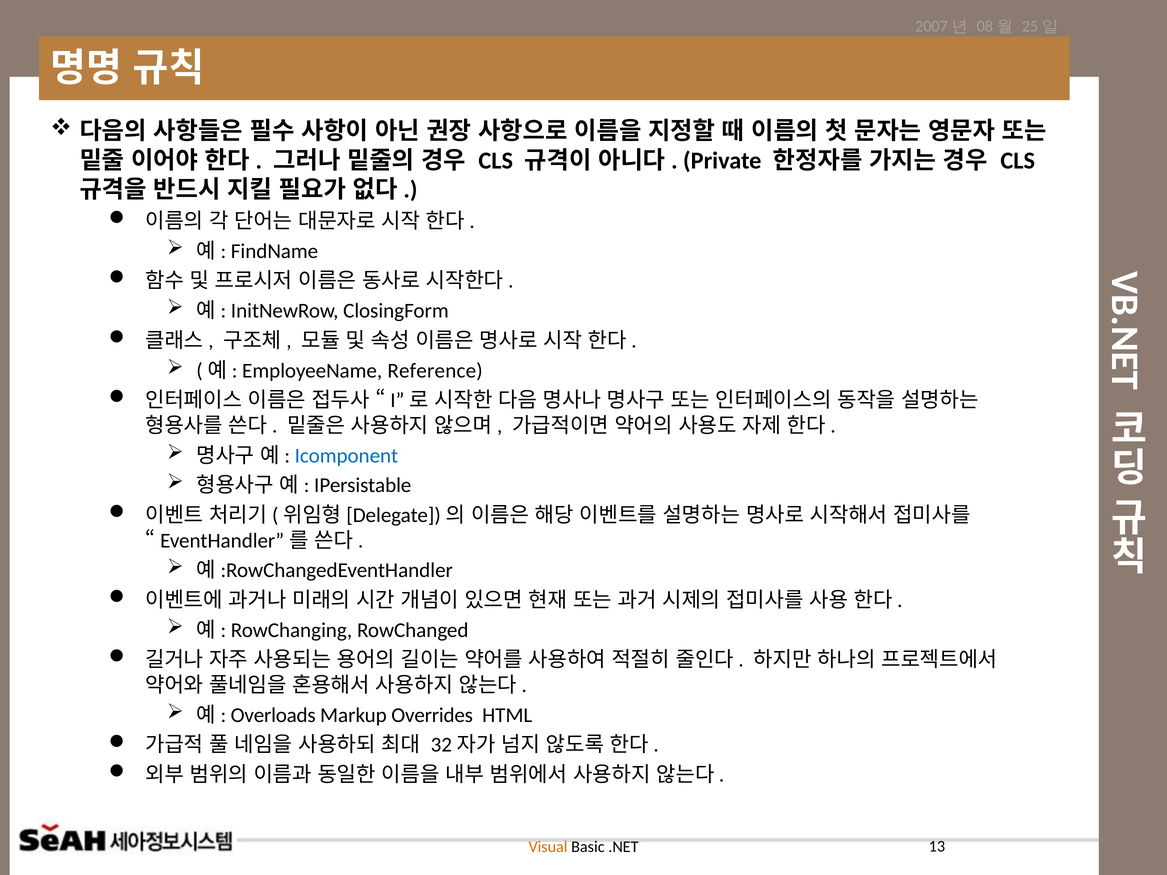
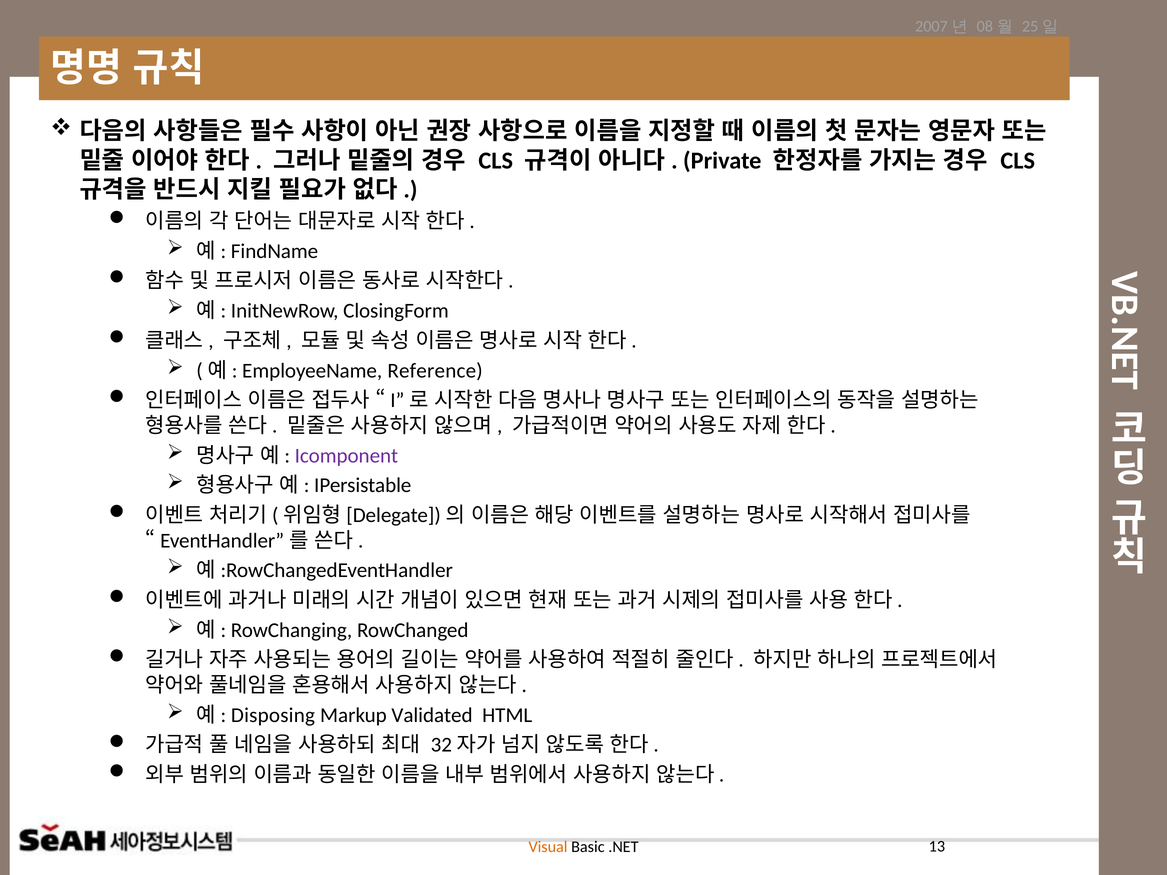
Icomponent colour: blue -> purple
Overloads: Overloads -> Disposing
Overrides: Overrides -> Validated
